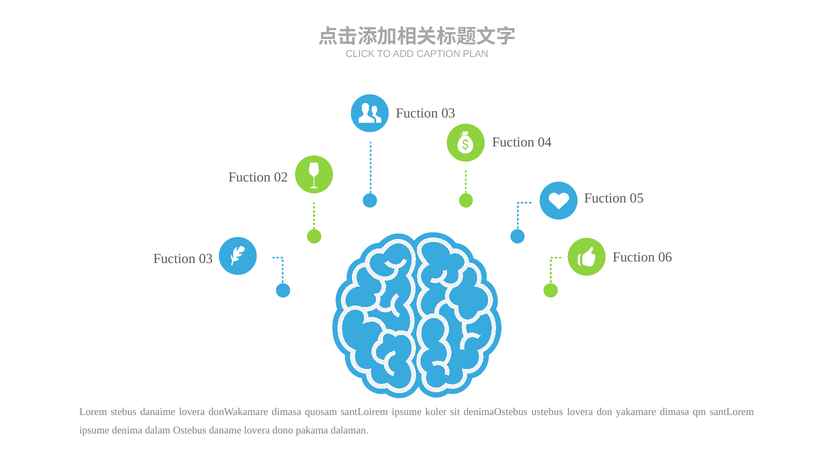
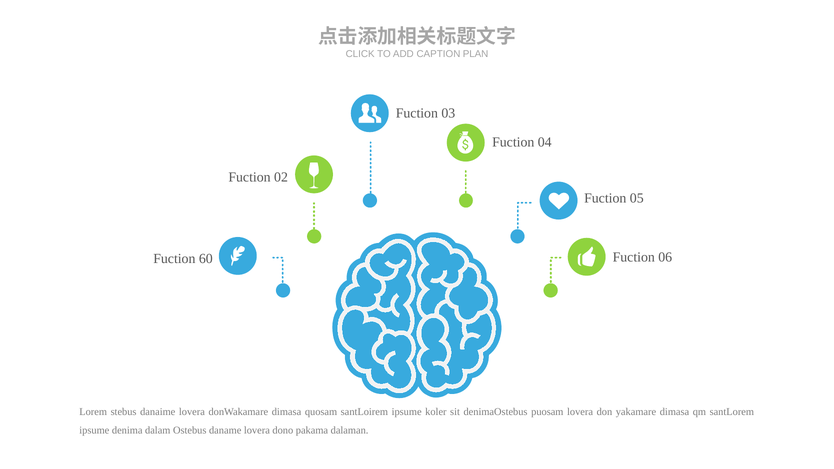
03 at (206, 259): 03 -> 60
ustebus: ustebus -> puosam
